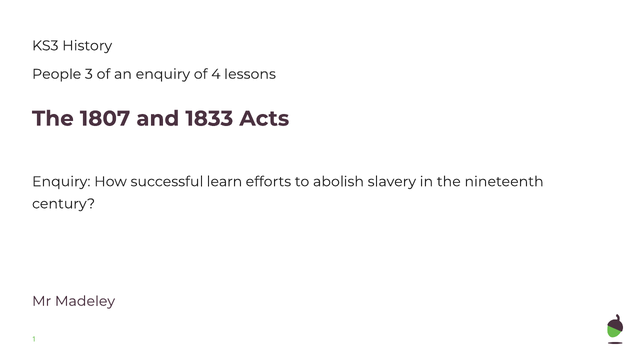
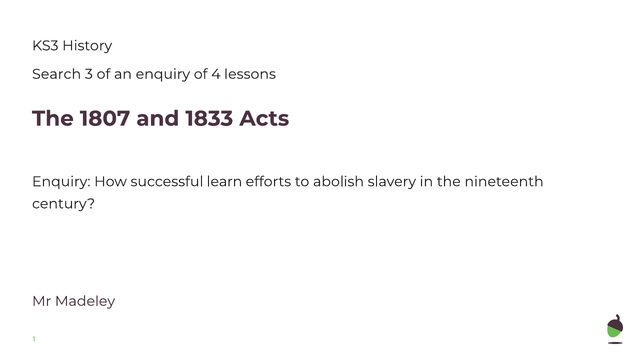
People: People -> Search
